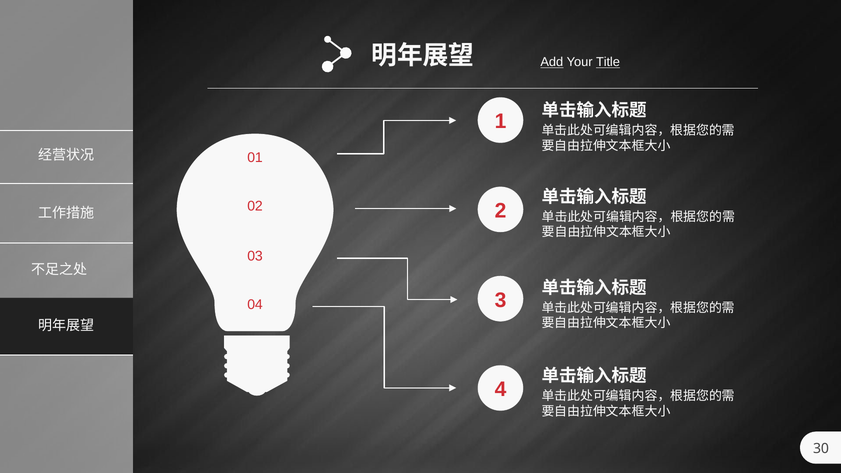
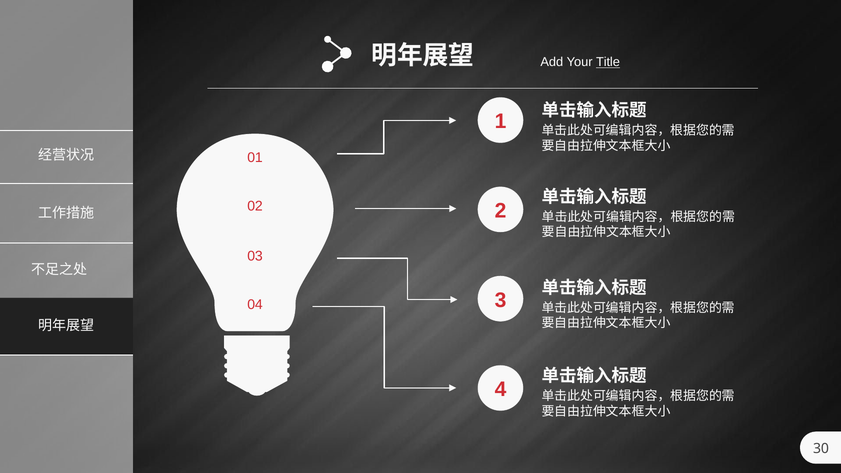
Add underline: present -> none
